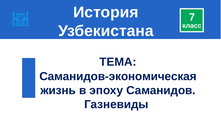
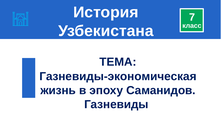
Саманидов-экономическая: Саманидов-экономическая -> Газневиды-экономическая
